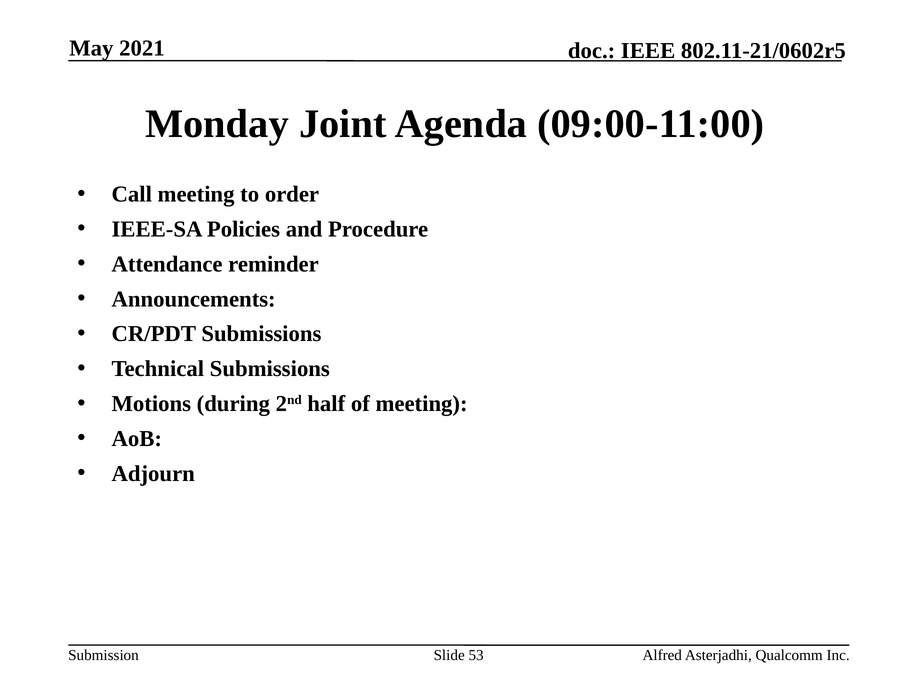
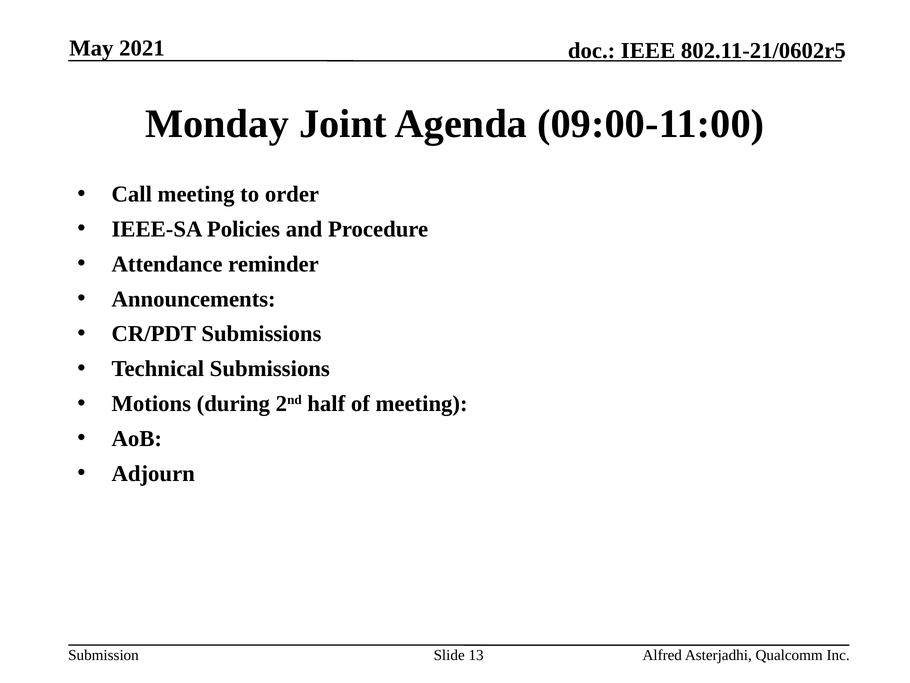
53: 53 -> 13
